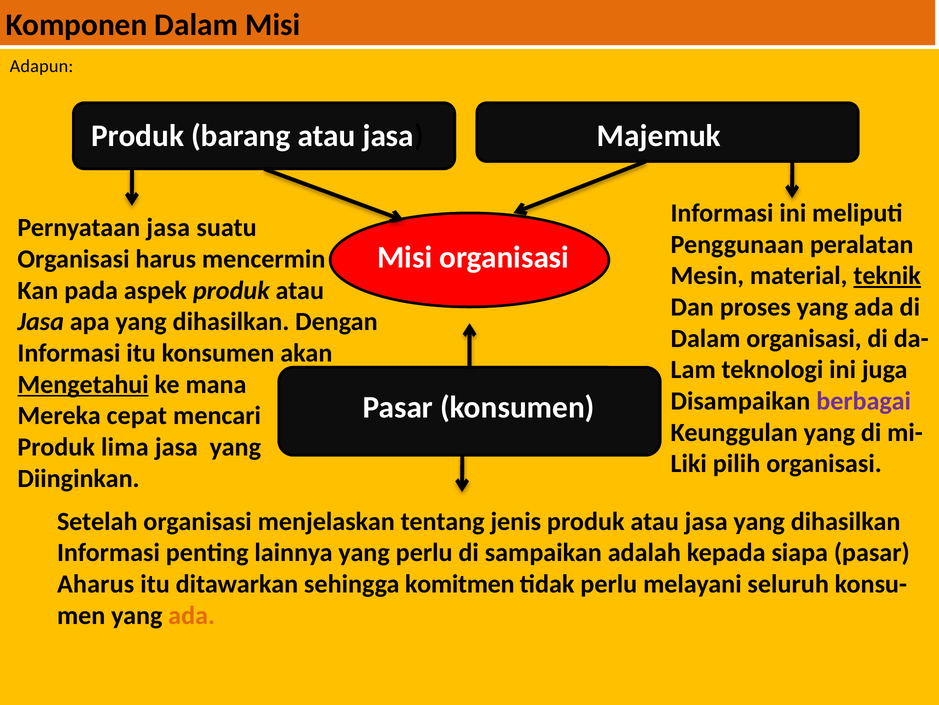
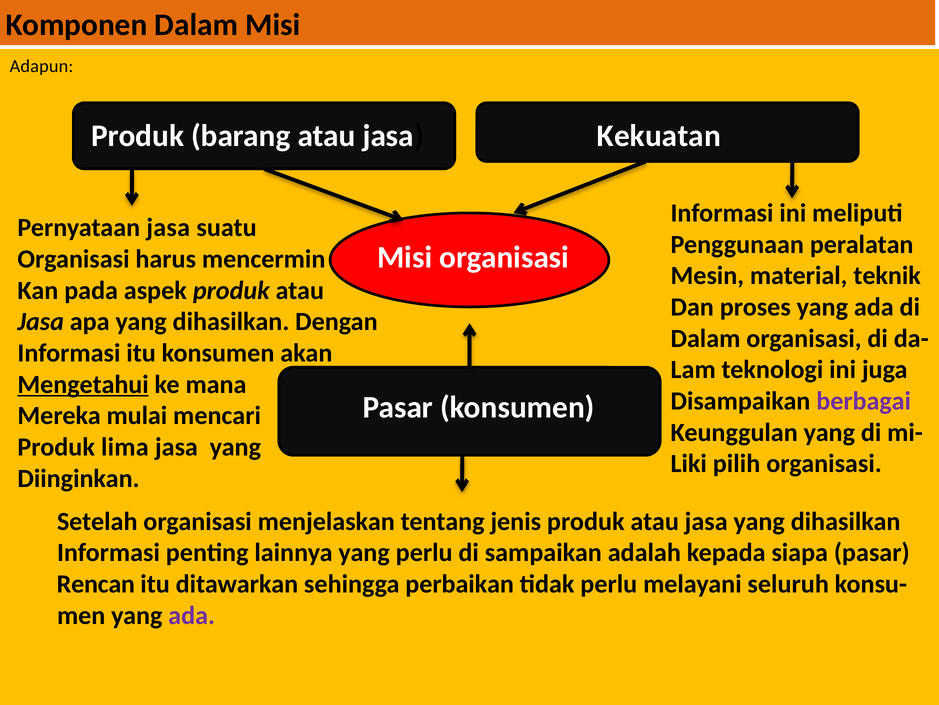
Majemuk: Majemuk -> Kekuatan
teknik underline: present -> none
cepat: cepat -> mulai
Aharus: Aharus -> Rencan
komitmen: komitmen -> perbaikan
ada at (192, 615) colour: orange -> purple
